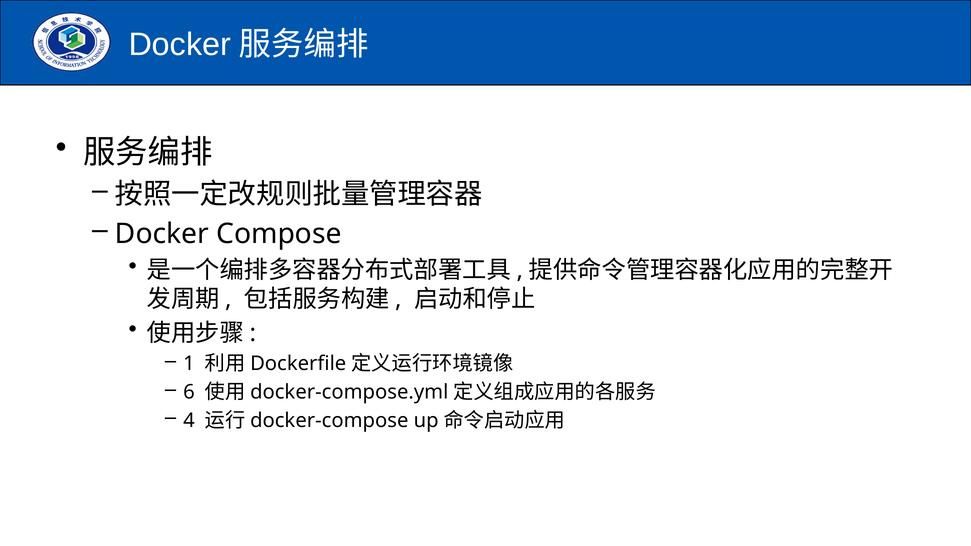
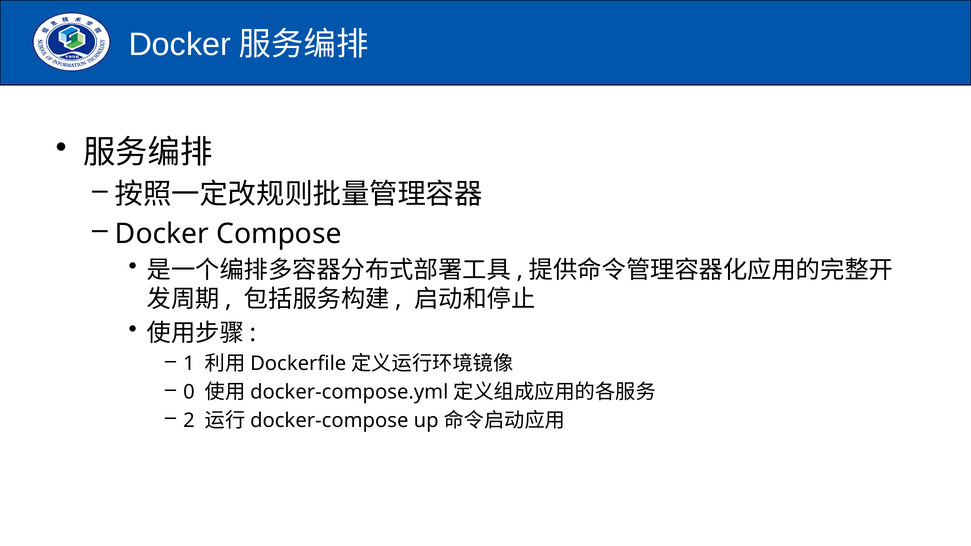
6: 6 -> 0
4: 4 -> 2
